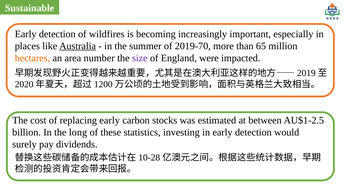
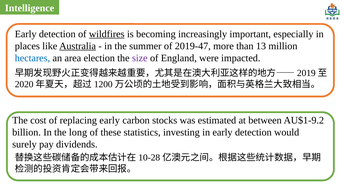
Sustainable: Sustainable -> Intelligence
wildfires underline: none -> present
2019-70: 2019-70 -> 2019-47
65: 65 -> 13
hectares colour: orange -> blue
number: number -> election
AU$1-2.5: AU$1-2.5 -> AU$1-9.2
